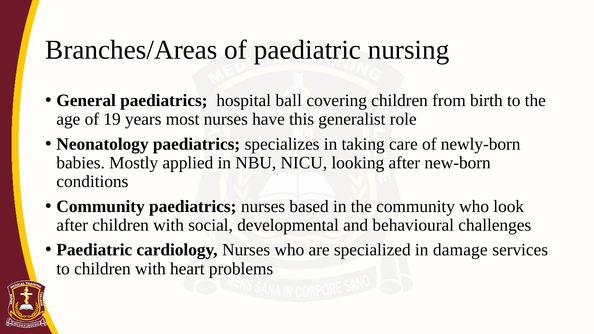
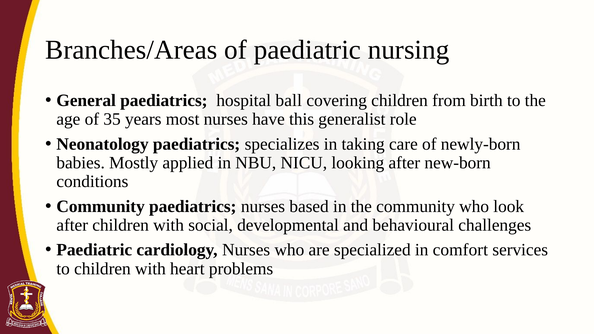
19: 19 -> 35
damage: damage -> comfort
